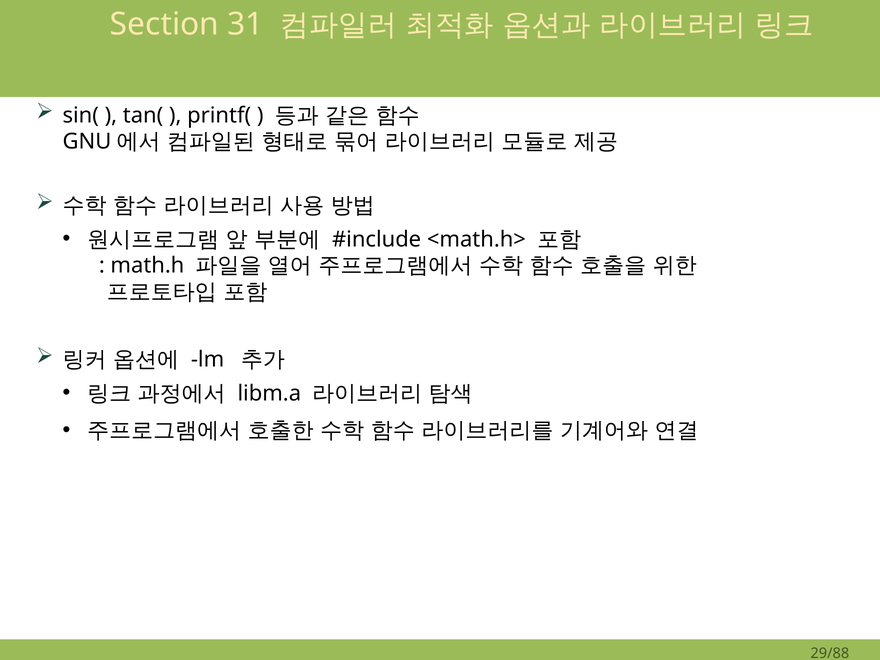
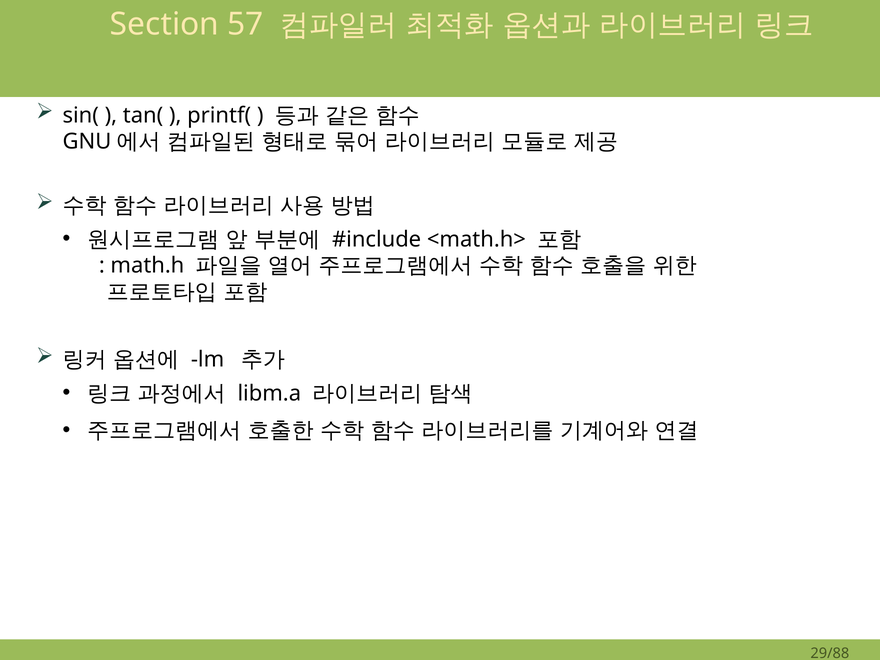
31: 31 -> 57
